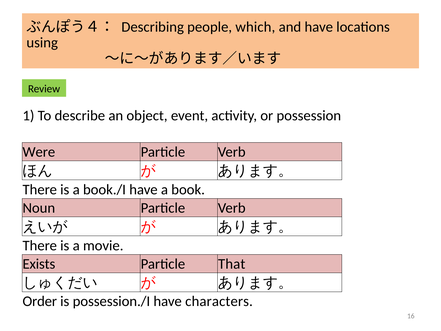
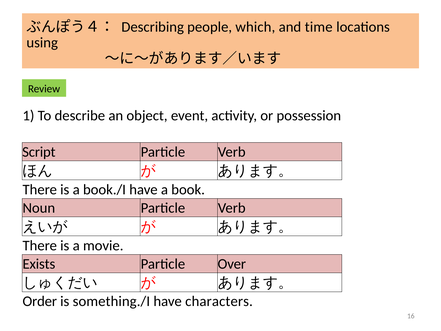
and have: have -> time
Were: Were -> Script
That: That -> Over
possession./I: possession./I -> something./I
